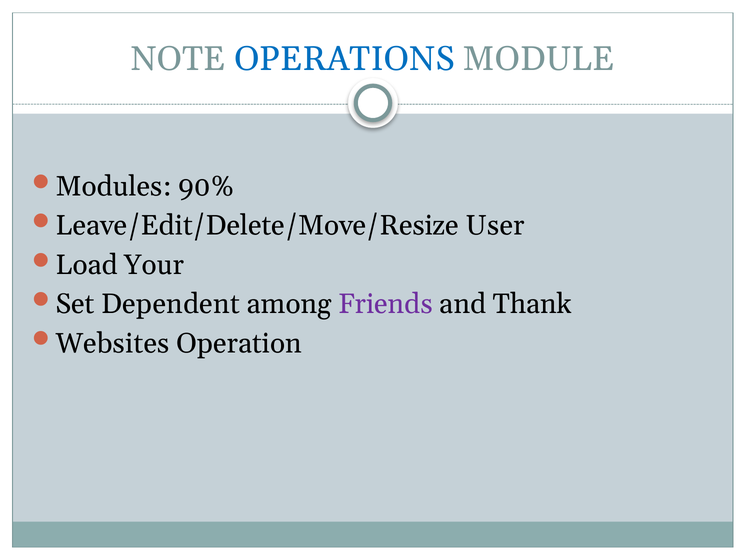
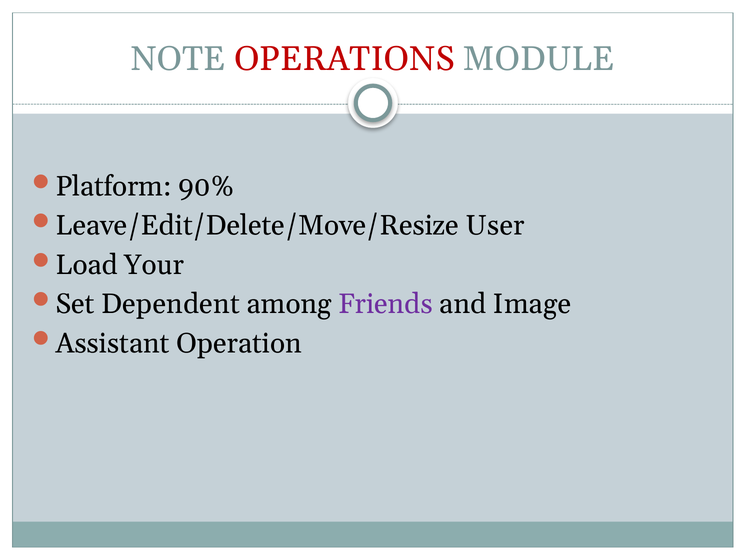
OPERATIONS colour: blue -> red
Modules: Modules -> Platform
Thank: Thank -> Image
Websites: Websites -> Assistant
